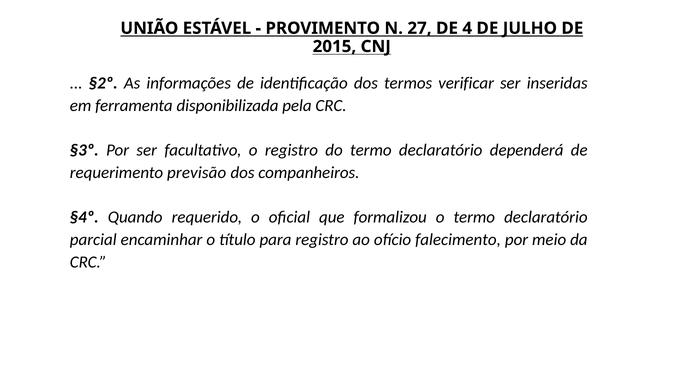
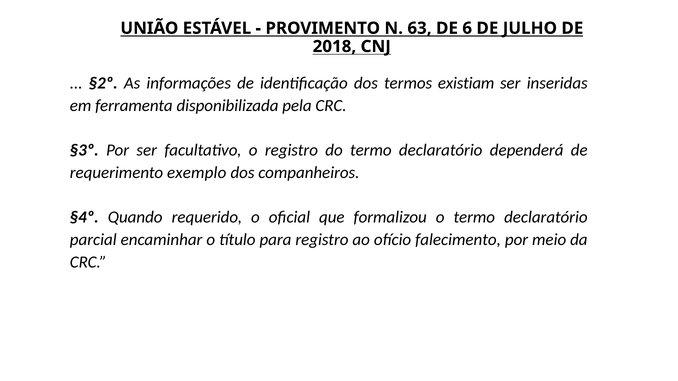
27: 27 -> 63
4: 4 -> 6
2015: 2015 -> 2018
verificar: verificar -> existiam
previsão: previsão -> exemplo
